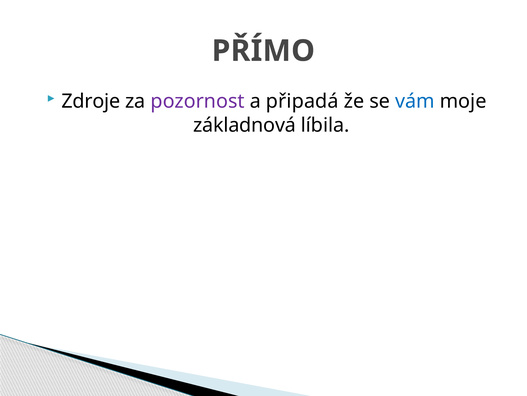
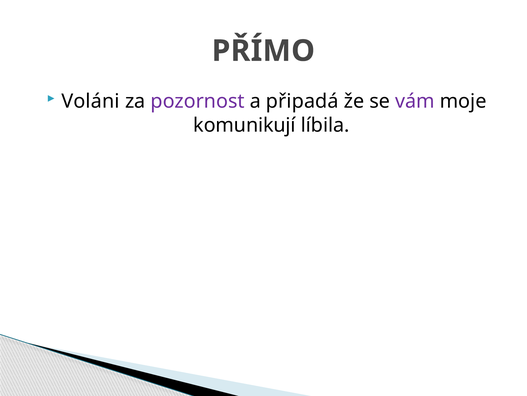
Zdroje: Zdroje -> Voláni
vám colour: blue -> purple
základnová: základnová -> komunikují
